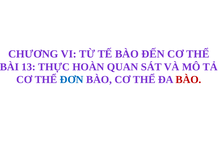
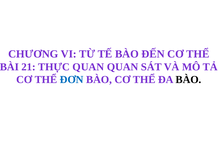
13: 13 -> 21
THỰC HOÀN: HOÀN -> QUAN
BÀO at (188, 80) colour: red -> black
